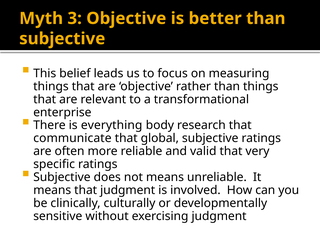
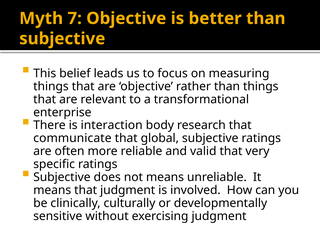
3: 3 -> 7
everything: everything -> interaction
